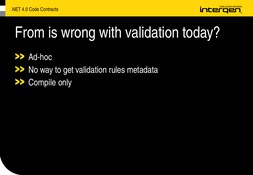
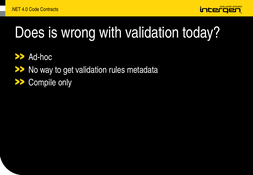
From: From -> Does
